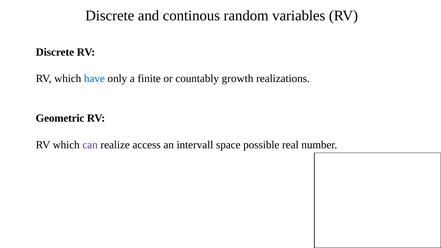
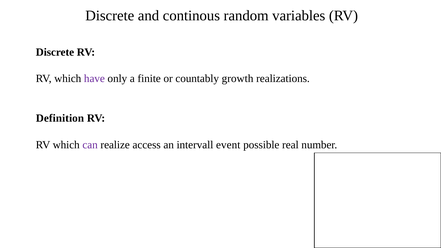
have colour: blue -> purple
Geometric: Geometric -> Definition
space: space -> event
